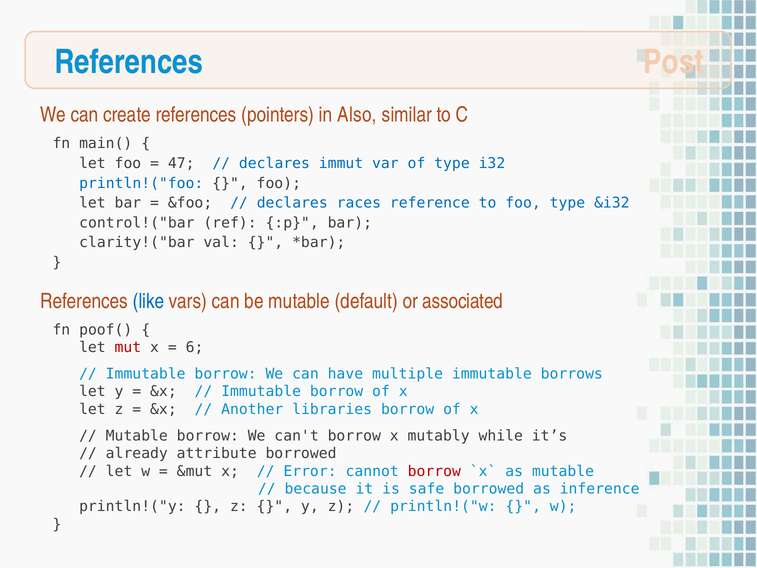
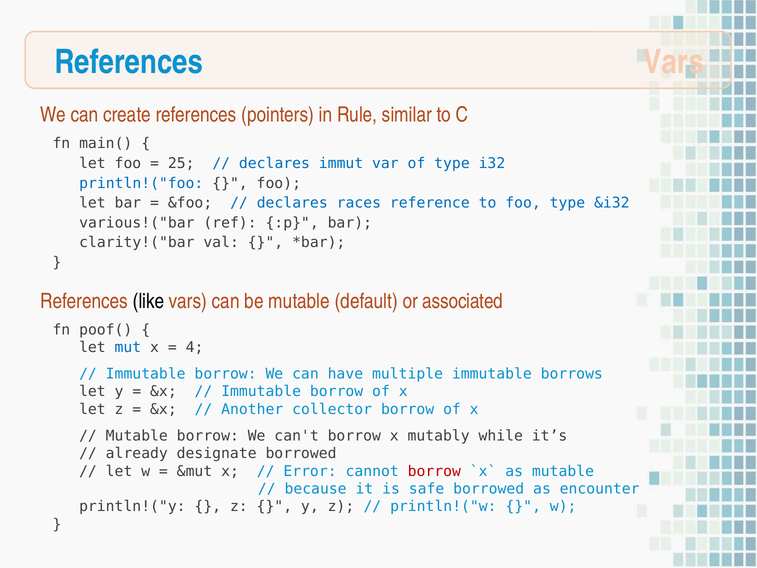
References Post: Post -> Vars
Also: Also -> Rule
47: 47 -> 25
control!("bar: control!("bar -> various!("bar
like colour: blue -> black
mut colour: red -> blue
6: 6 -> 4
libraries: libraries -> collector
attribute: attribute -> designate
inference: inference -> encounter
